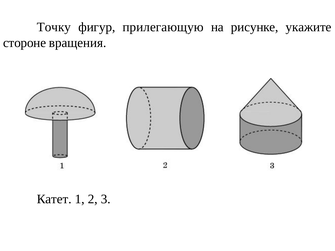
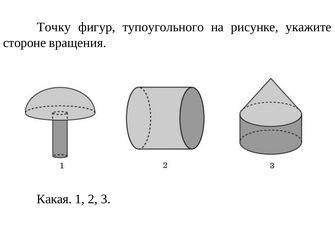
прилегающую: прилегающую -> тупоугольного
Катет: Катет -> Какая
